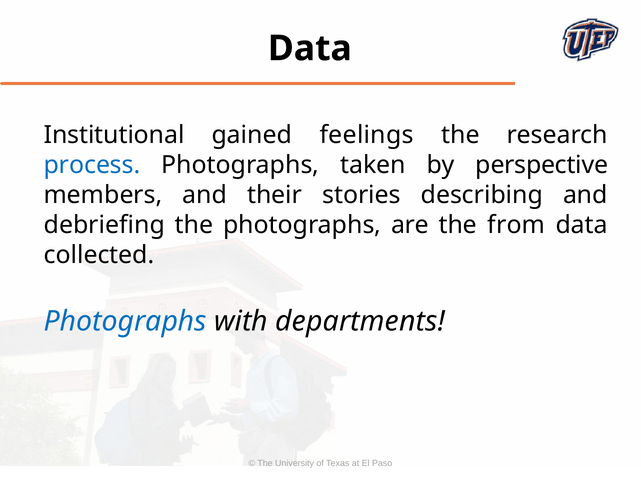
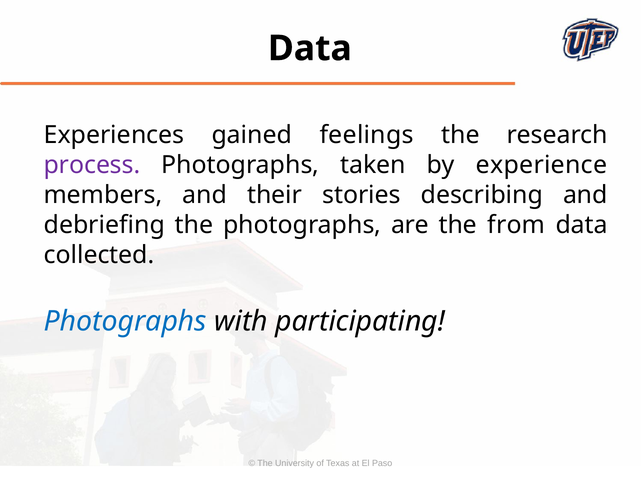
Institutional: Institutional -> Experiences
process colour: blue -> purple
perspective: perspective -> experience
departments: departments -> participating
